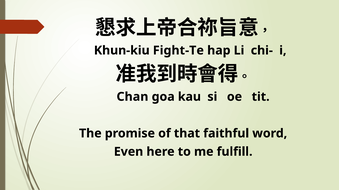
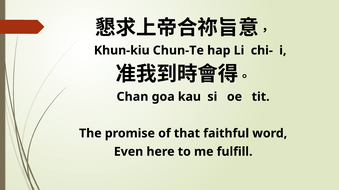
Fight-Te: Fight-Te -> Chun-Te
